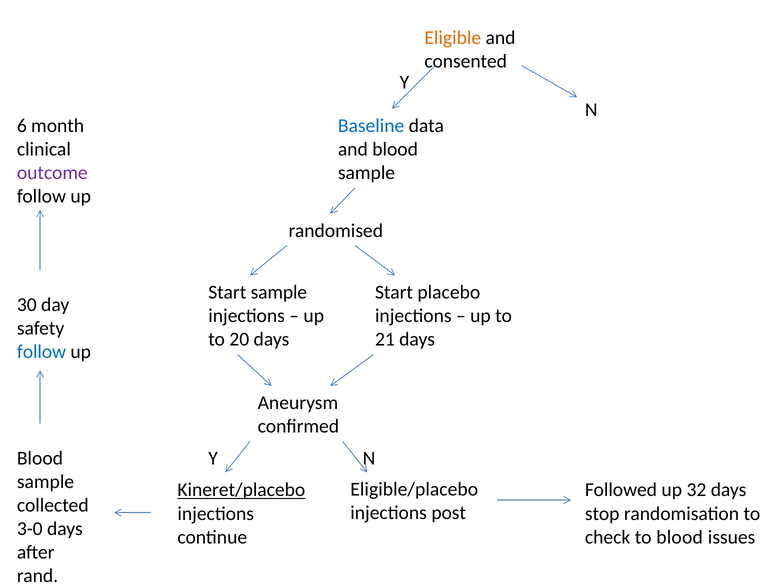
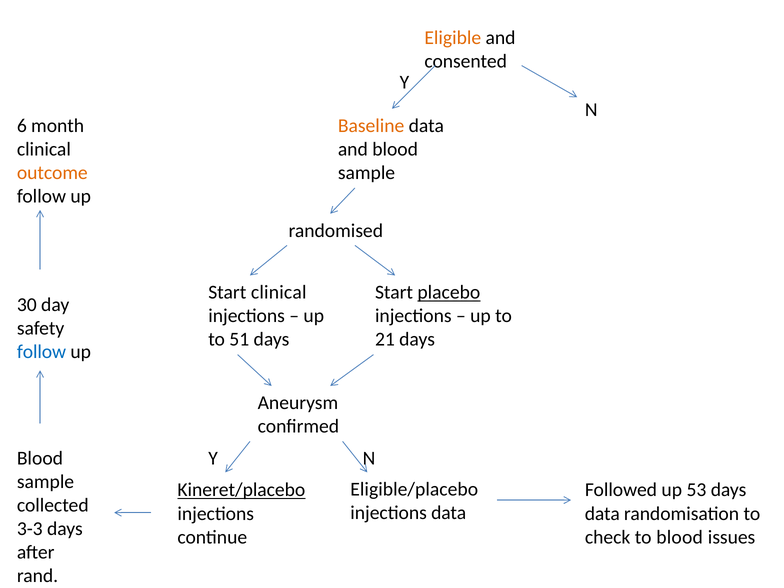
Baseline colour: blue -> orange
outcome colour: purple -> orange
Start sample: sample -> clinical
placebo underline: none -> present
20: 20 -> 51
32: 32 -> 53
injections post: post -> data
stop at (602, 514): stop -> data
3-0: 3-0 -> 3-3
